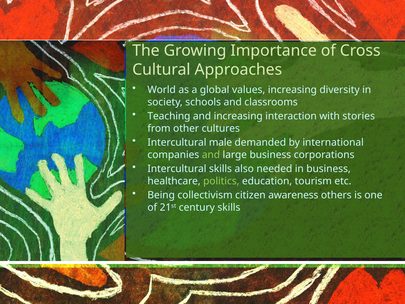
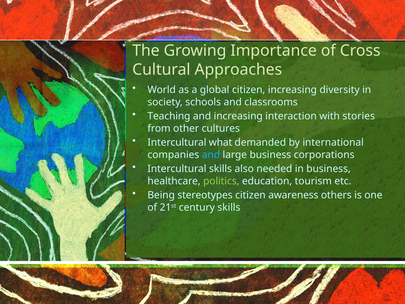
global values: values -> citizen
male: male -> what
and at (211, 155) colour: light green -> light blue
collectivism: collectivism -> stereotypes
